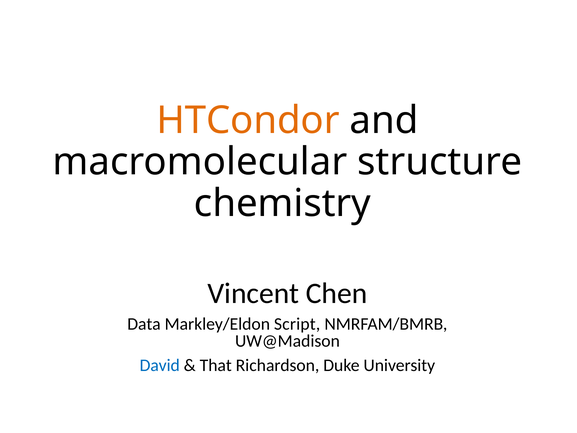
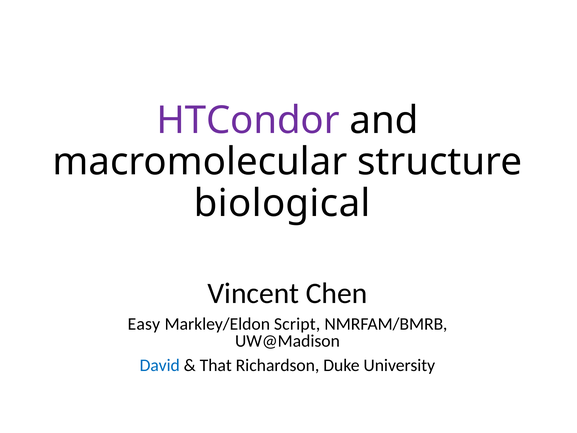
HTCondor colour: orange -> purple
chemistry: chemistry -> biological
Data: Data -> Easy
